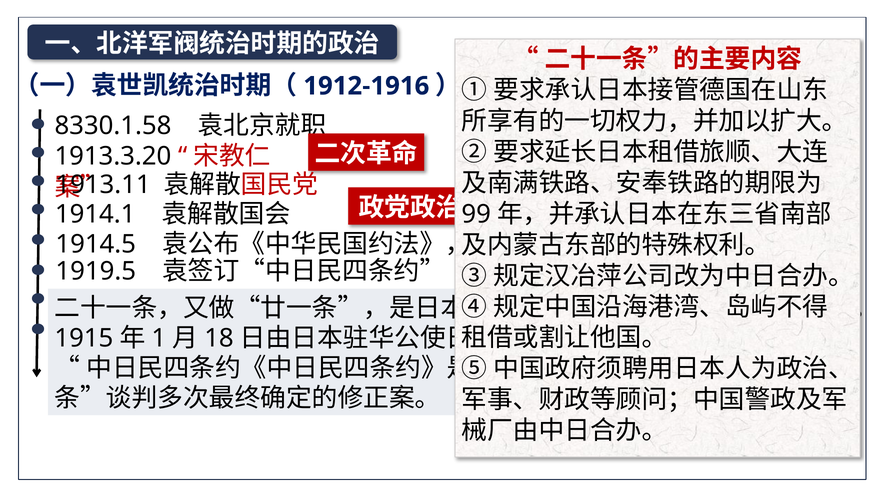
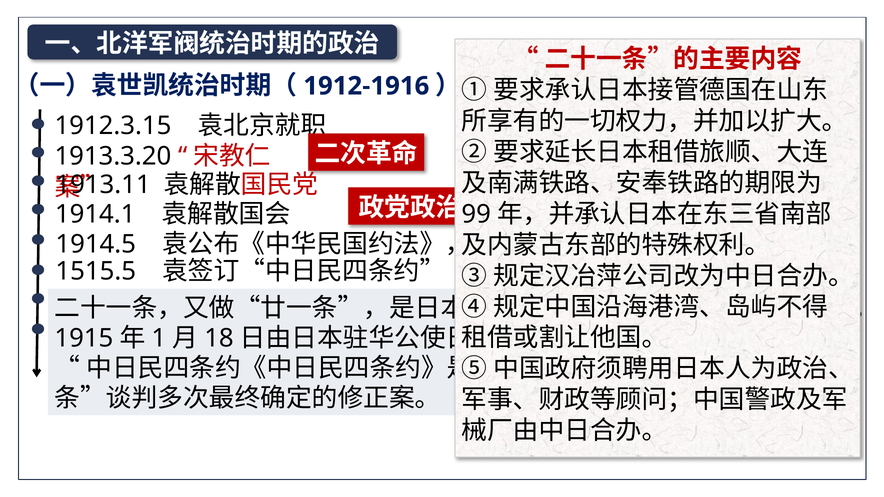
8330.1.58: 8330.1.58 -> 1912.3.15
1919.5: 1919.5 -> 1515.5
